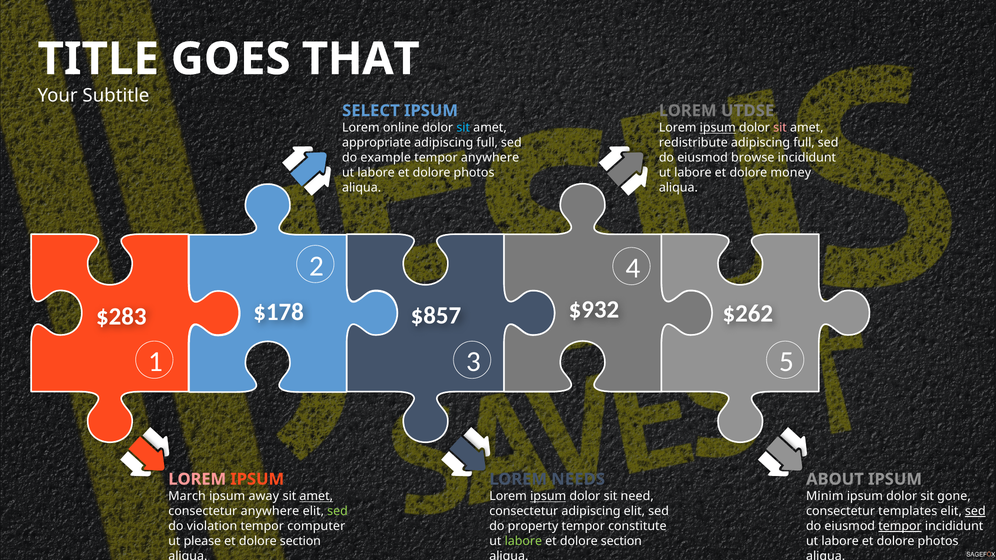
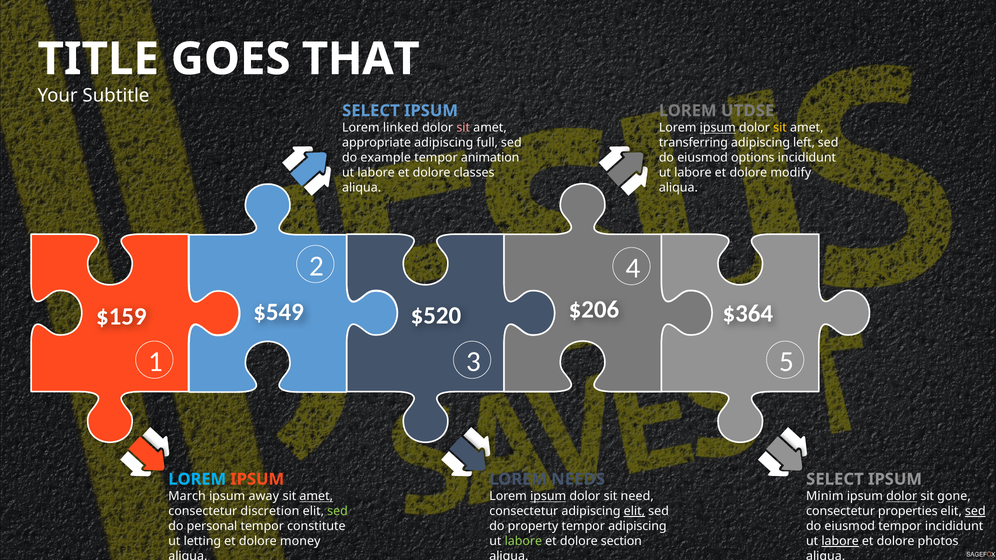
online: online -> linked
sit at (463, 128) colour: light blue -> pink
sit at (780, 128) colour: pink -> yellow
redistribute: redistribute -> transferring
full at (804, 143): full -> left
tempor anywhere: anywhere -> animation
browse: browse -> options
photos at (474, 173): photos -> classes
money: money -> modify
$932: $932 -> $206
$178: $178 -> $549
$262: $262 -> $364
$857: $857 -> $520
$283: $283 -> $159
LOREM at (197, 479) colour: pink -> light blue
ABOUT at (835, 479): ABOUT -> SELECT
dolor at (902, 497) underline: none -> present
consectetur anywhere: anywhere -> discretion
elit at (634, 511) underline: none -> present
templates: templates -> properties
violation: violation -> personal
computer: computer -> constitute
tempor constitute: constitute -> adipiscing
tempor at (900, 526) underline: present -> none
please: please -> letting
section at (300, 541): section -> money
labore at (840, 541) underline: none -> present
